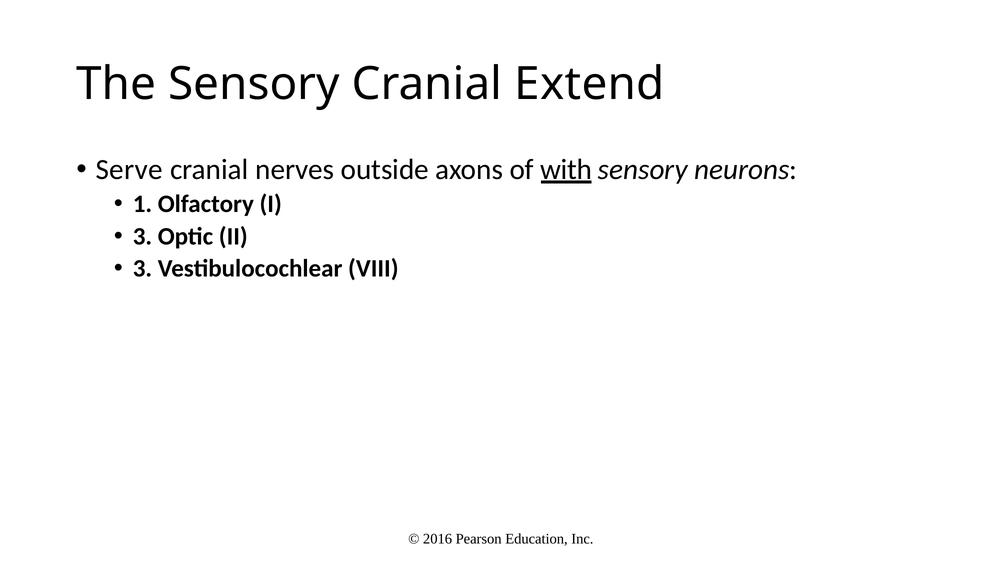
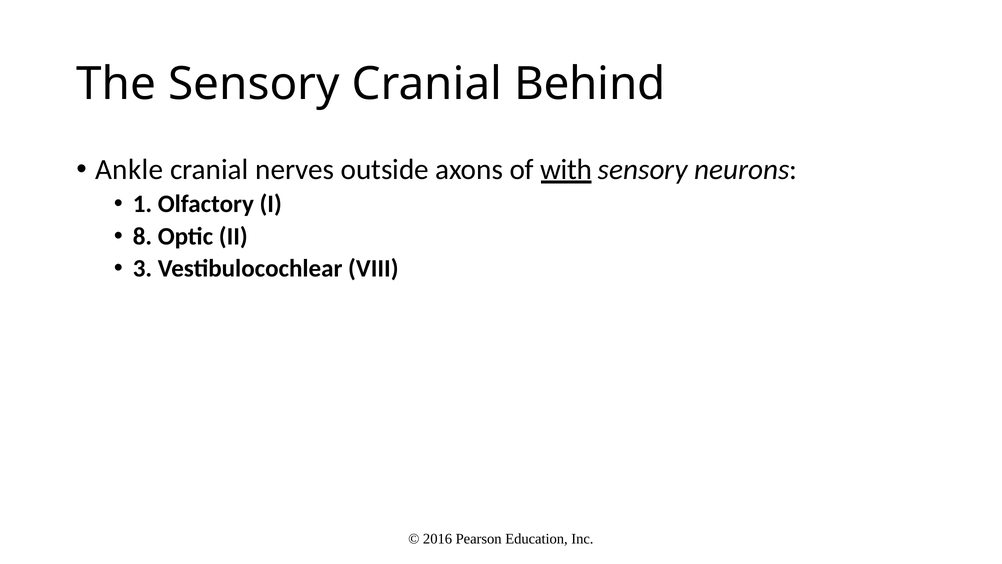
Extend: Extend -> Behind
Serve: Serve -> Ankle
3 at (142, 236): 3 -> 8
